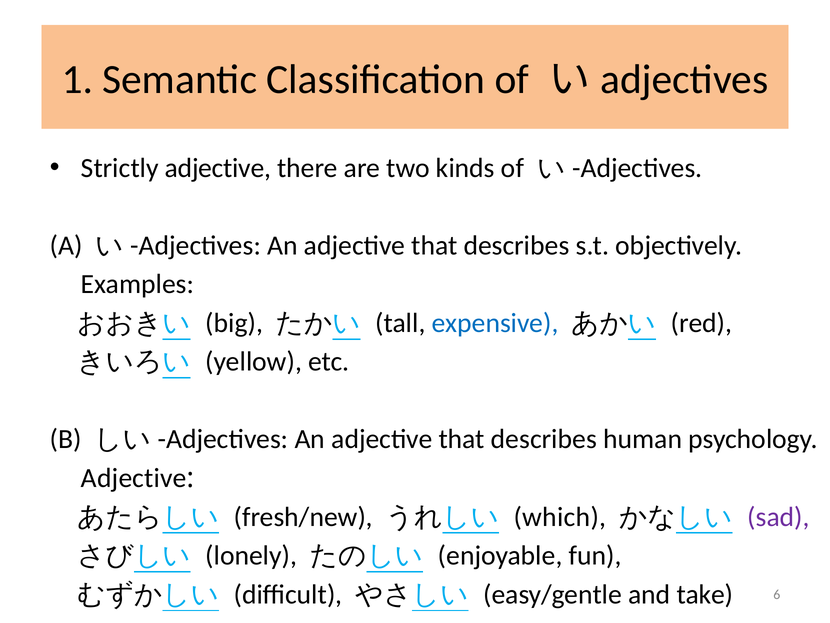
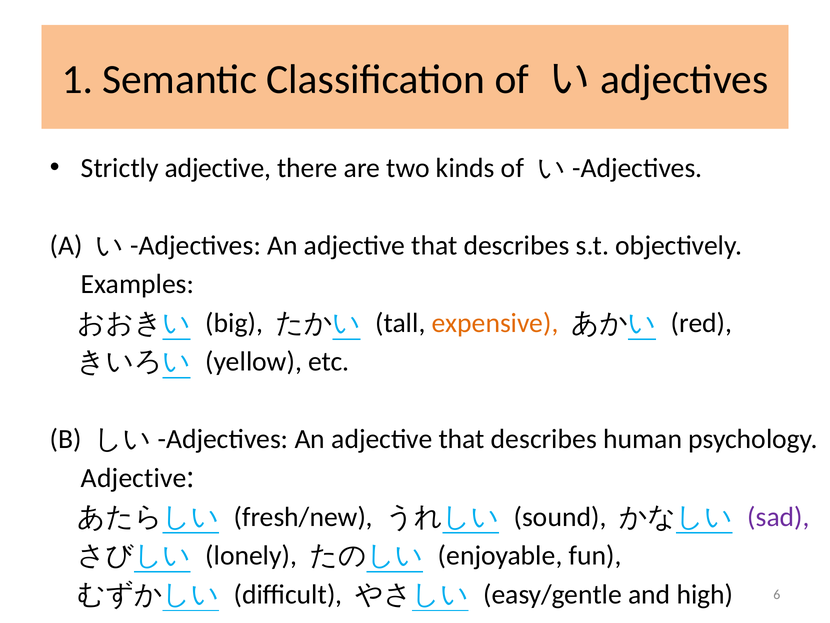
expensive colour: blue -> orange
which: which -> sound
take: take -> high
